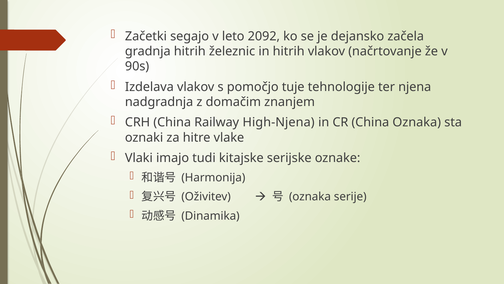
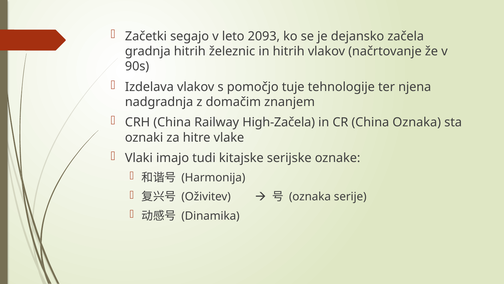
2092: 2092 -> 2093
High-Njena: High-Njena -> High-Začela
